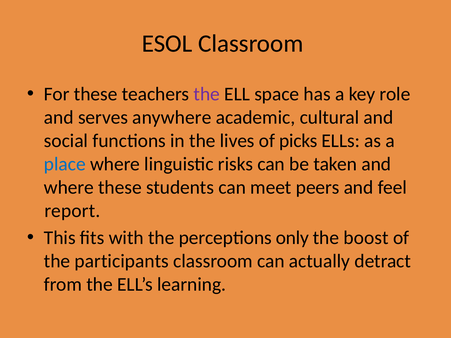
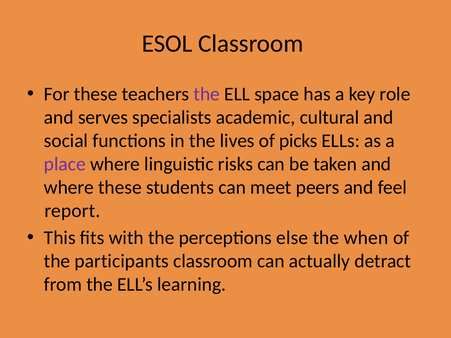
anywhere: anywhere -> specialists
place colour: blue -> purple
only: only -> else
boost: boost -> when
